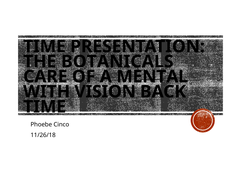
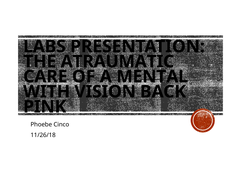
TIME at (45, 46): TIME -> LABS
BOTANICALS: BOTANICALS -> ATRAUMATIC
TIME at (45, 107): TIME -> PINK
